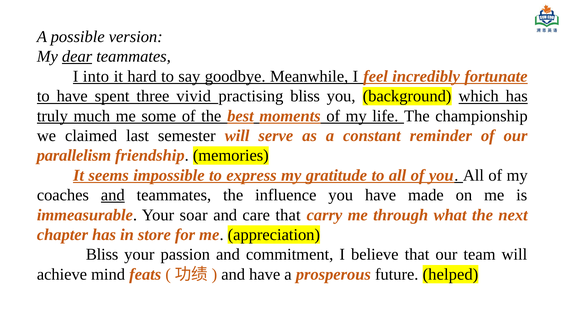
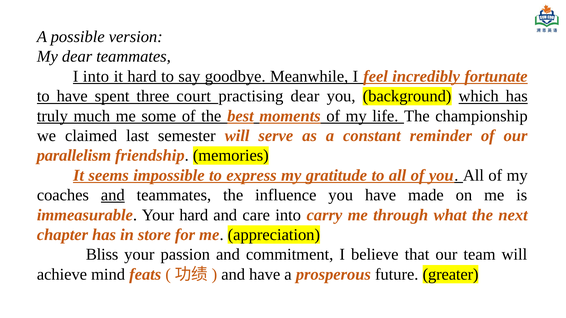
dear at (77, 57) underline: present -> none
vivid: vivid -> court
practising bliss: bliss -> dear
Your soar: soar -> hard
care that: that -> into
helped: helped -> greater
